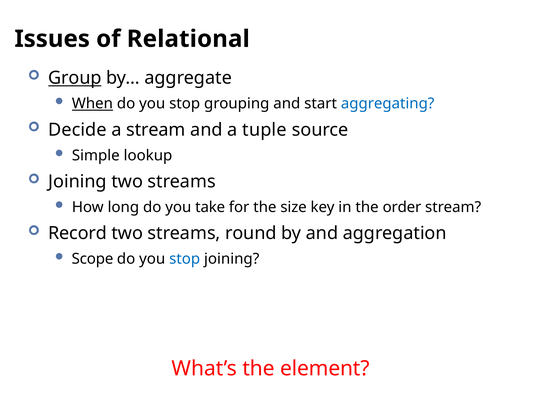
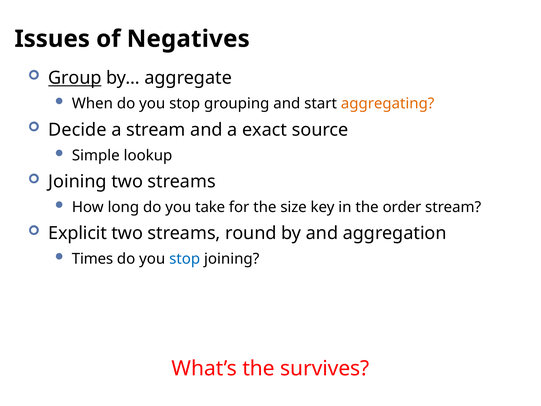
Relational: Relational -> Negatives
When underline: present -> none
aggregating colour: blue -> orange
tuple: tuple -> exact
Record: Record -> Explicit
Scope: Scope -> Times
element: element -> survives
